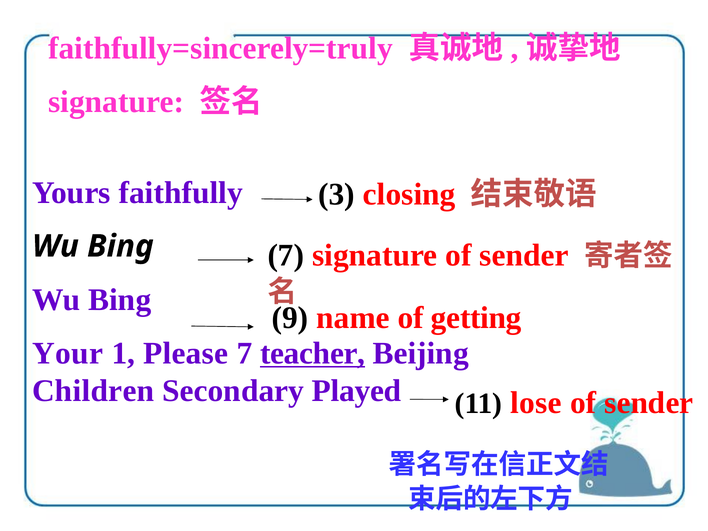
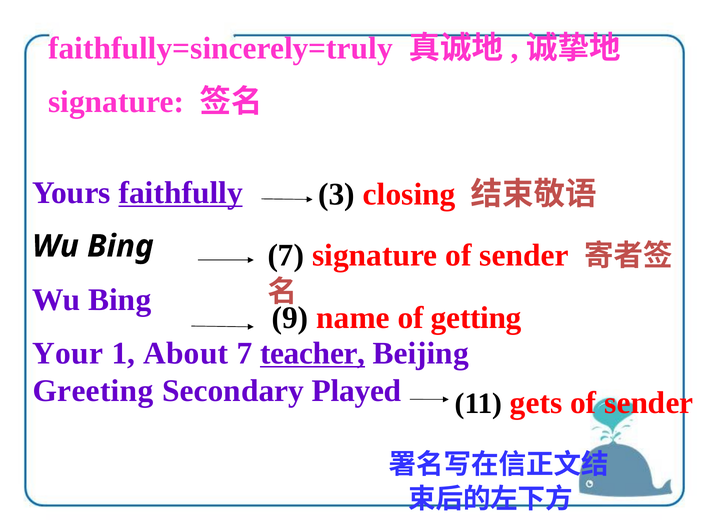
faithfully underline: none -> present
Please: Please -> About
Children: Children -> Greeting
lose: lose -> gets
